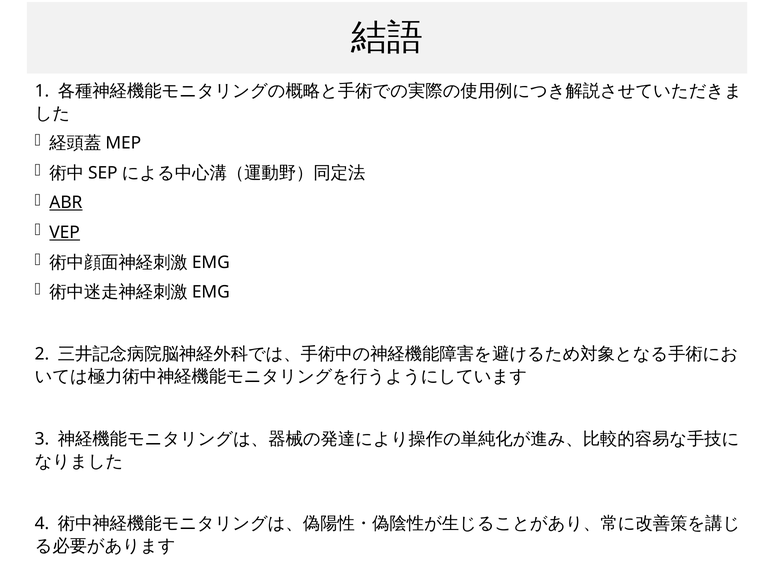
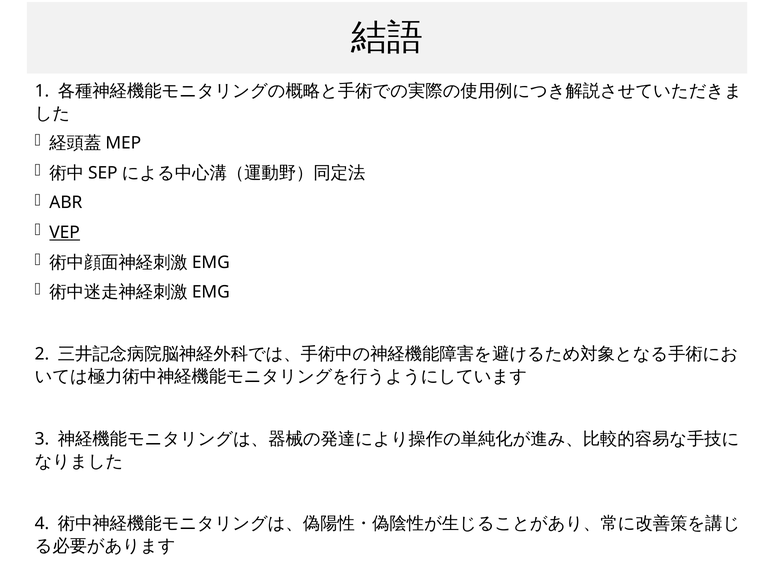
ABR underline: present -> none
